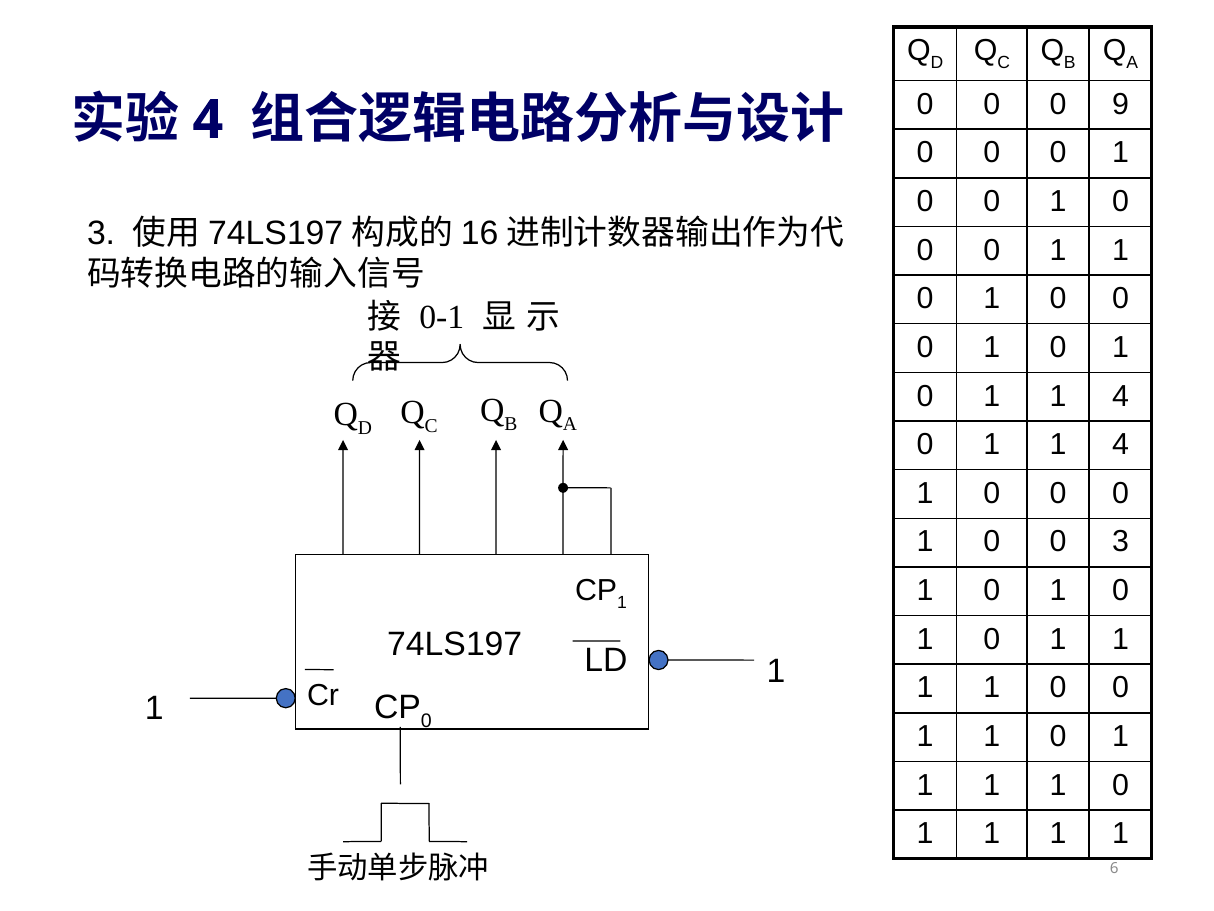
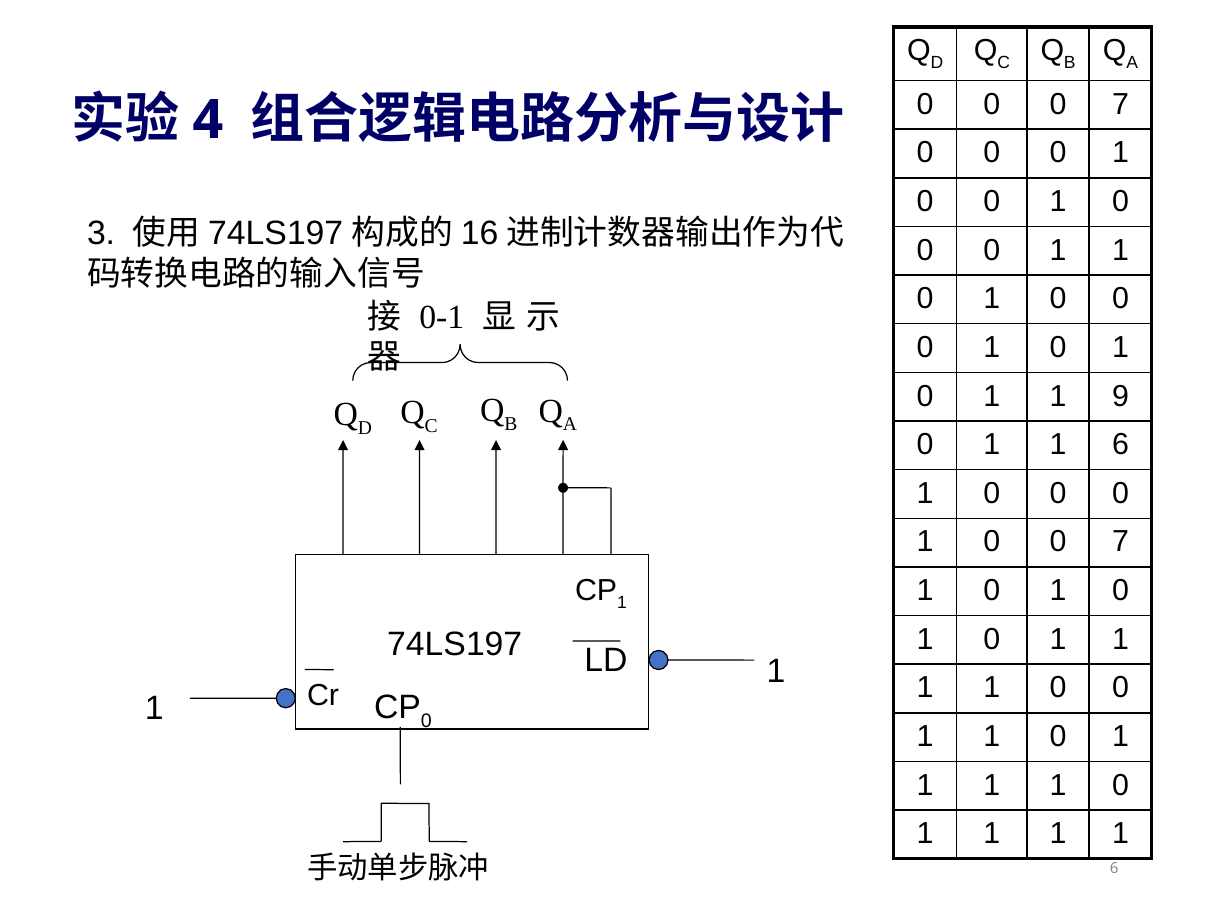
0 0 0 9: 9 -> 7
4 at (1120, 396): 4 -> 9
4 at (1120, 444): 4 -> 6
1 0 0 3: 3 -> 7
